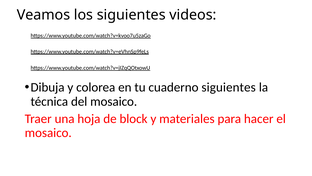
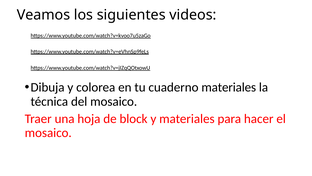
cuaderno siguientes: siguientes -> materiales
